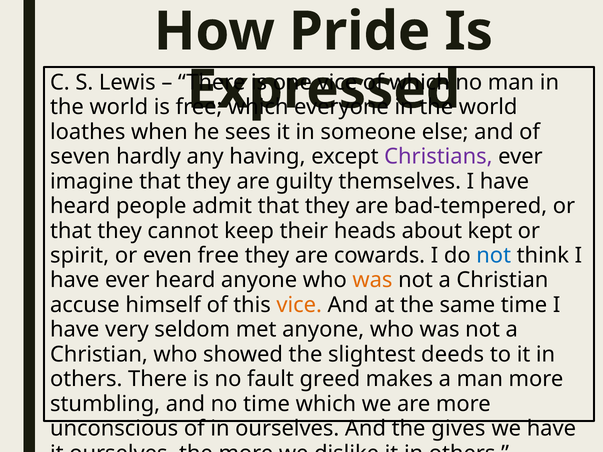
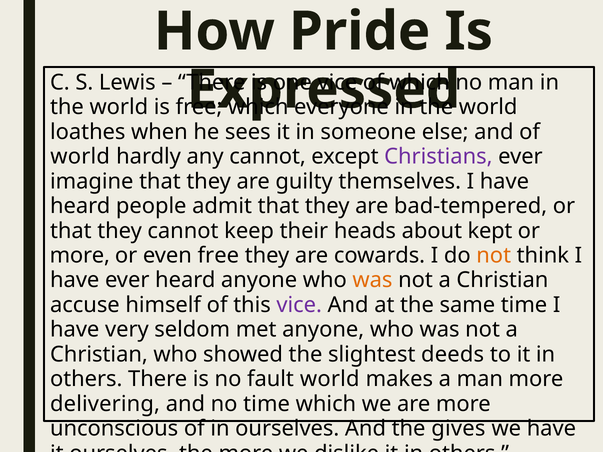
seven at (80, 157): seven -> world
any having: having -> cannot
spirit at (80, 256): spirit -> more
not at (494, 256) colour: blue -> orange
vice at (299, 305) colour: orange -> purple
fault greed: greed -> world
stumbling: stumbling -> delivering
